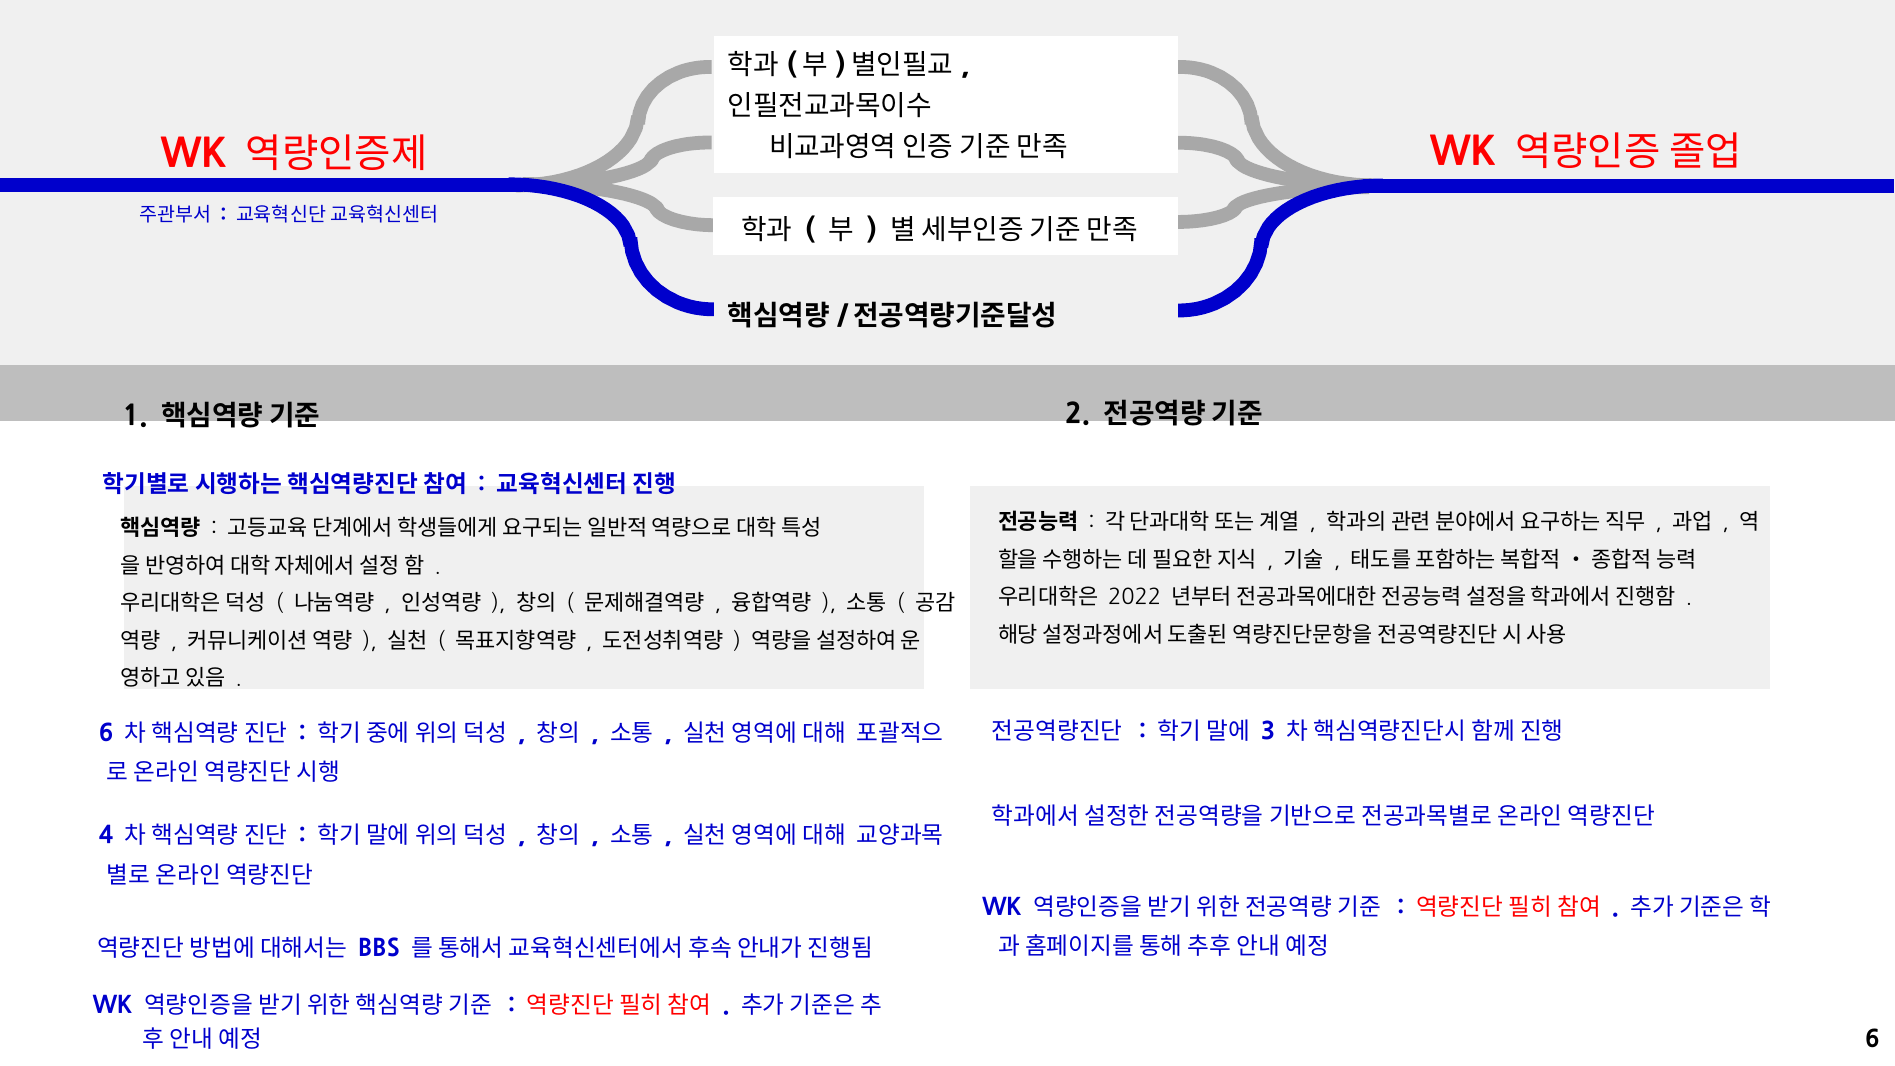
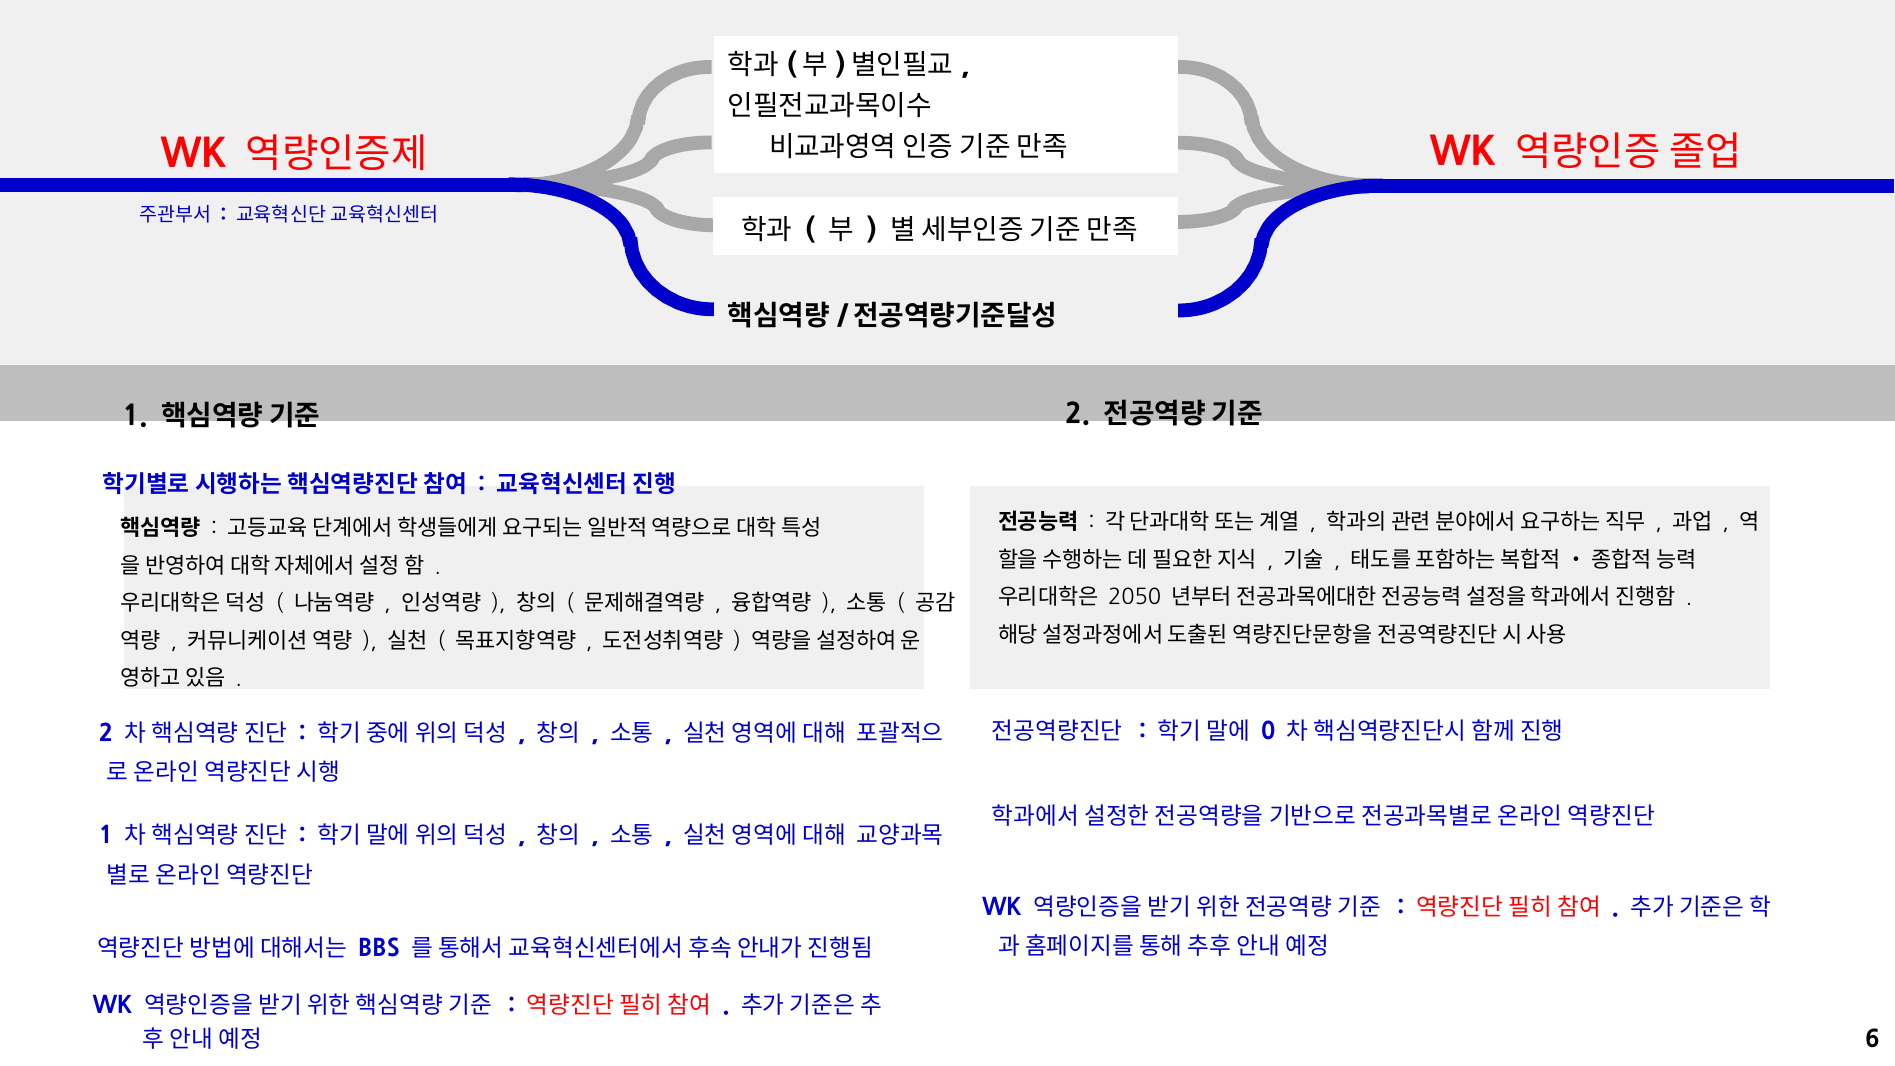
2022: 2022 -> 2050
3: 3 -> 0
6 at (106, 733): 6 -> 2
4 at (106, 836): 4 -> 1
